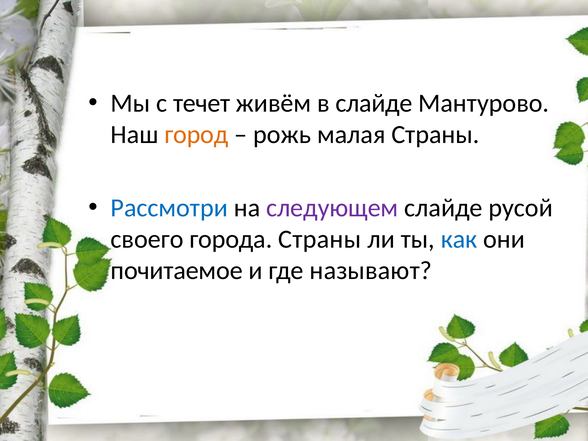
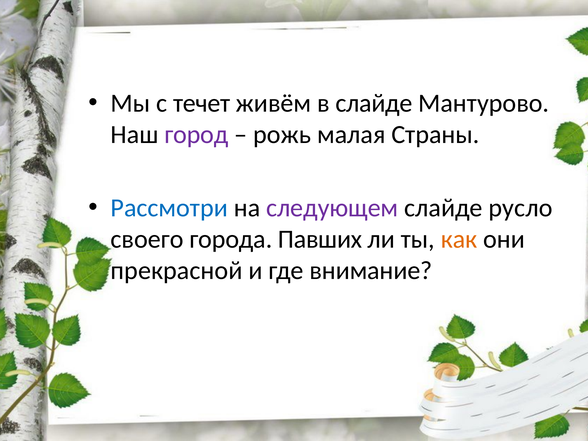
город colour: orange -> purple
русой: русой -> русло
города Страны: Страны -> Павших
как colour: blue -> orange
почитаемое: почитаемое -> прекрасной
называют: называют -> внимание
